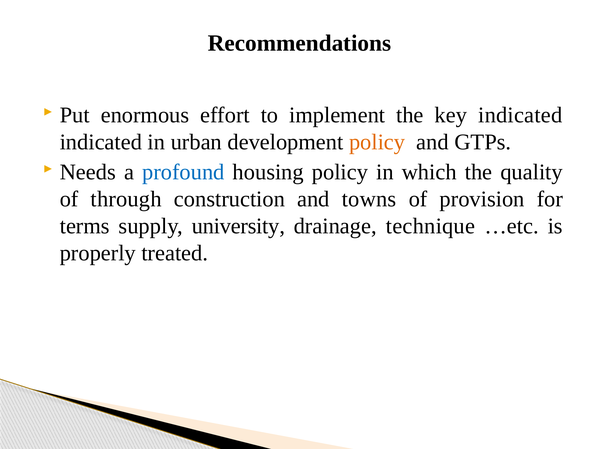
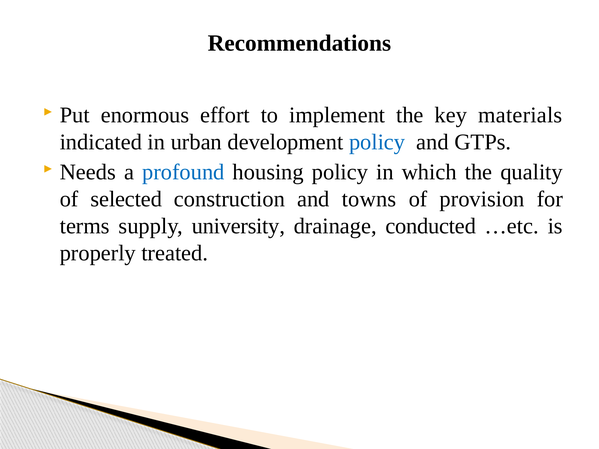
key indicated: indicated -> materials
policy at (377, 142) colour: orange -> blue
through: through -> selected
technique: technique -> conducted
